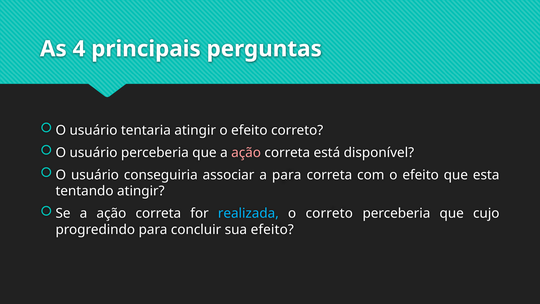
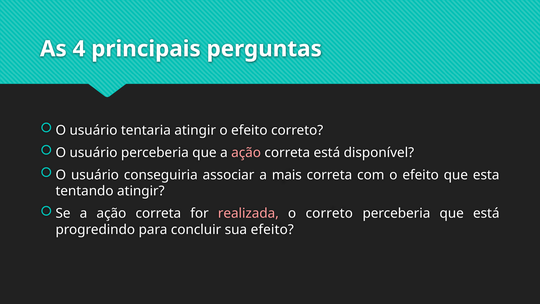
a para: para -> mais
realizada colour: light blue -> pink
que cujo: cujo -> está
